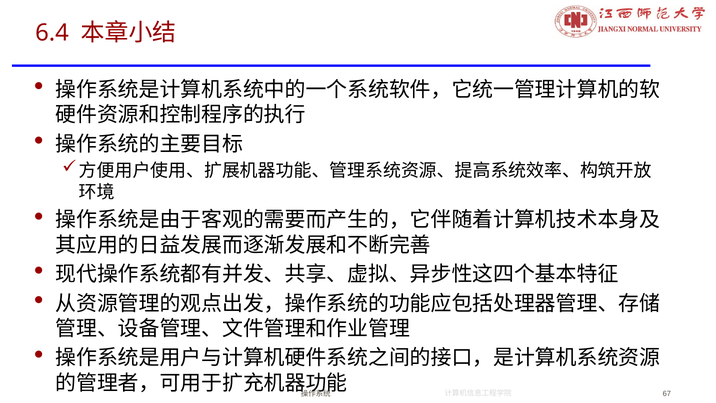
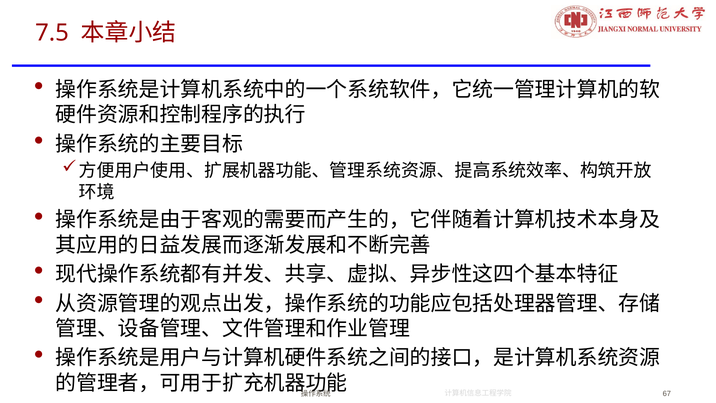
6.4: 6.4 -> 7.5
